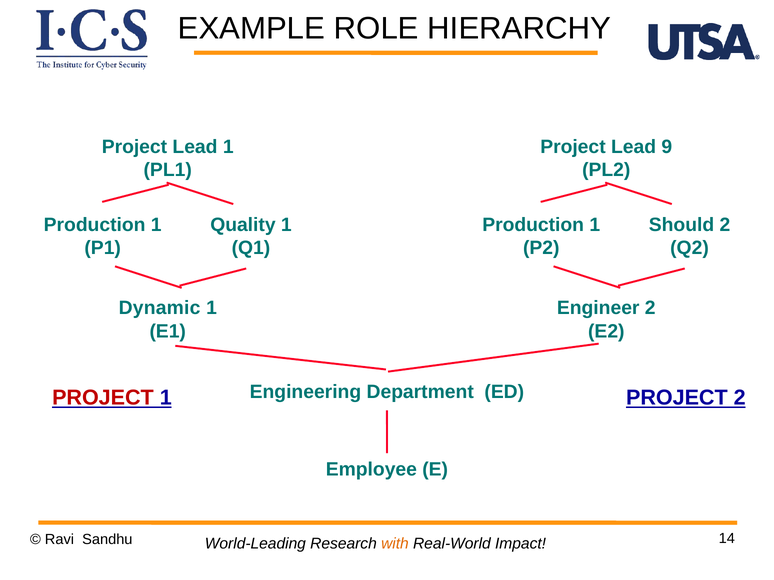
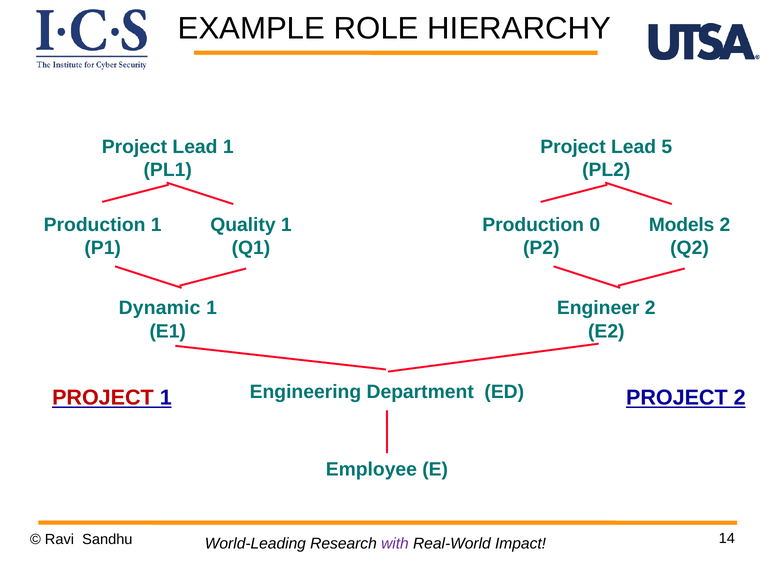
9: 9 -> 5
1 at (595, 225): 1 -> 0
Should: Should -> Models
with colour: orange -> purple
